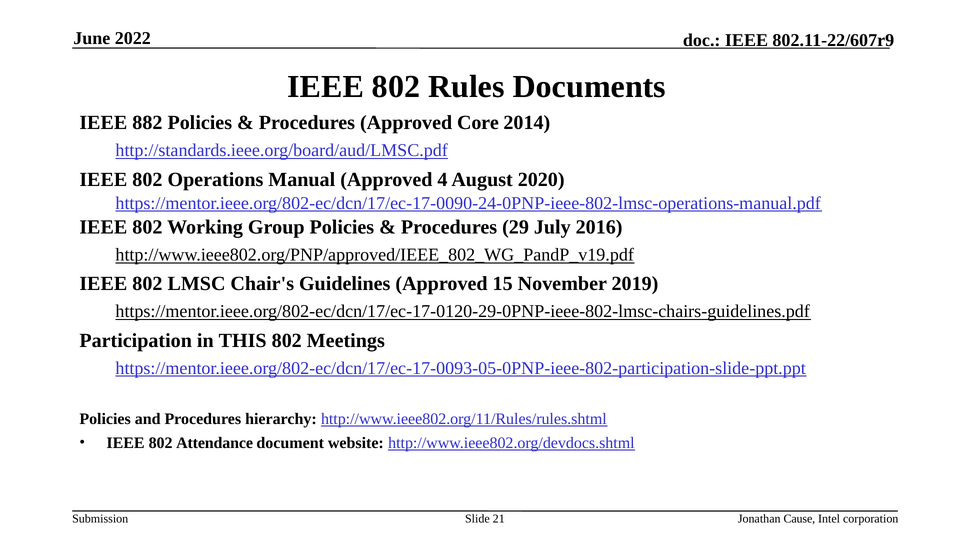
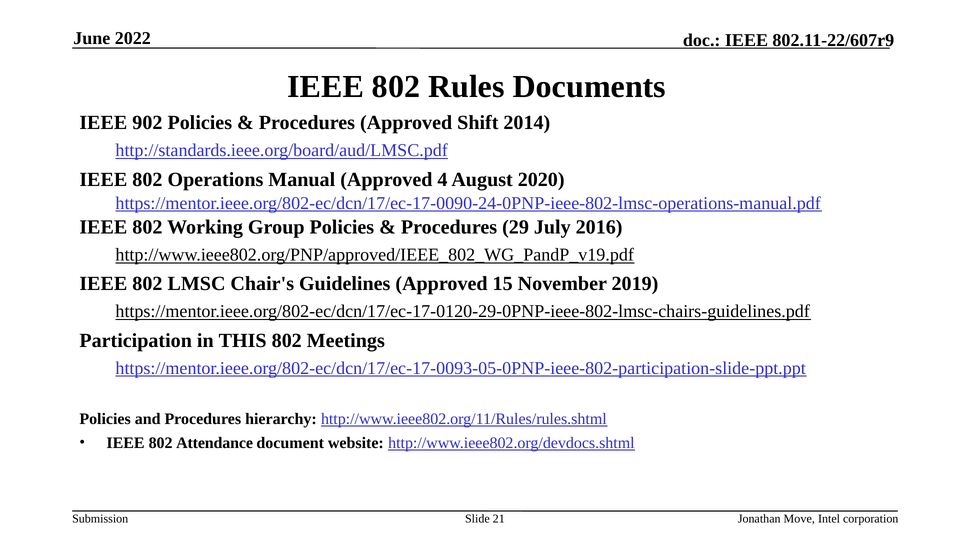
882: 882 -> 902
Core: Core -> Shift
Cause: Cause -> Move
